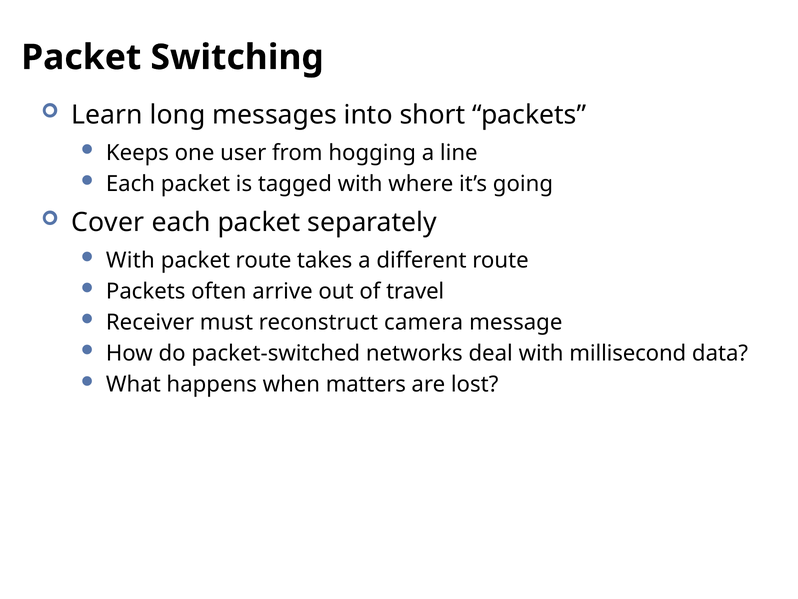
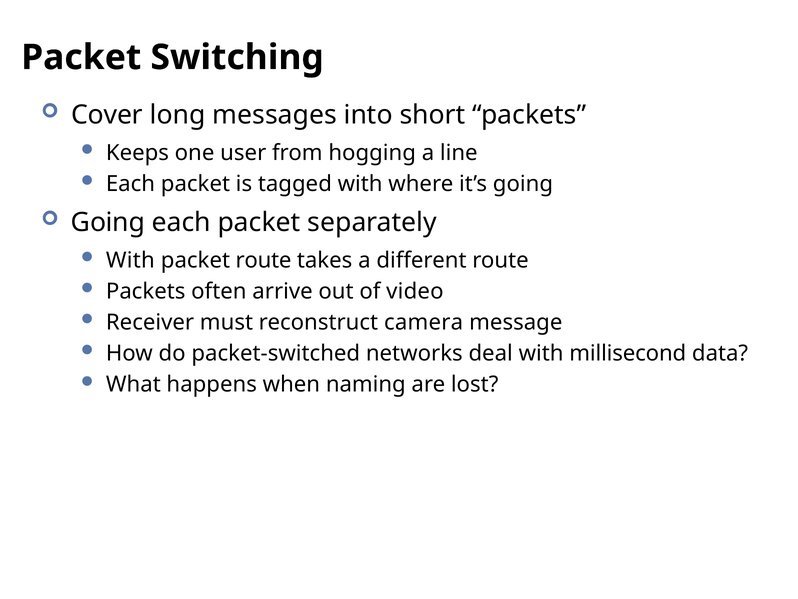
Learn: Learn -> Cover
Cover at (108, 222): Cover -> Going
travel: travel -> video
matters: matters -> naming
